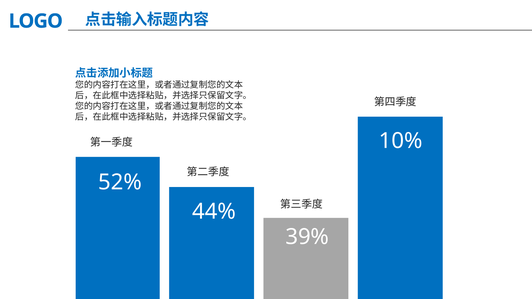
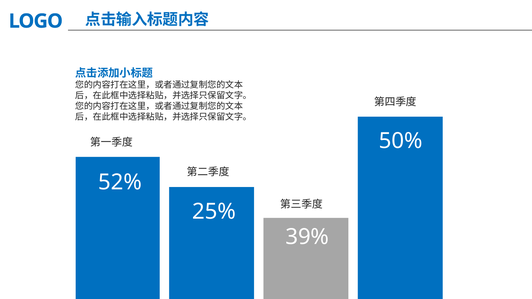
10%: 10% -> 50%
44%: 44% -> 25%
